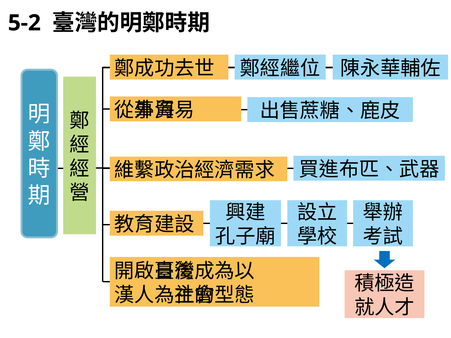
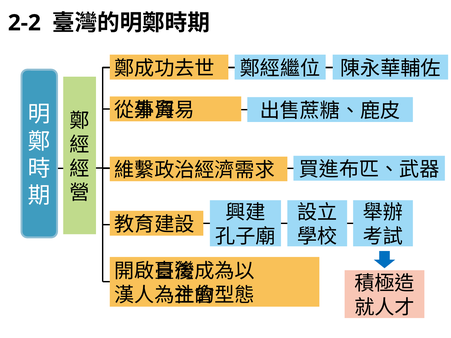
5-2: 5-2 -> 2-2
